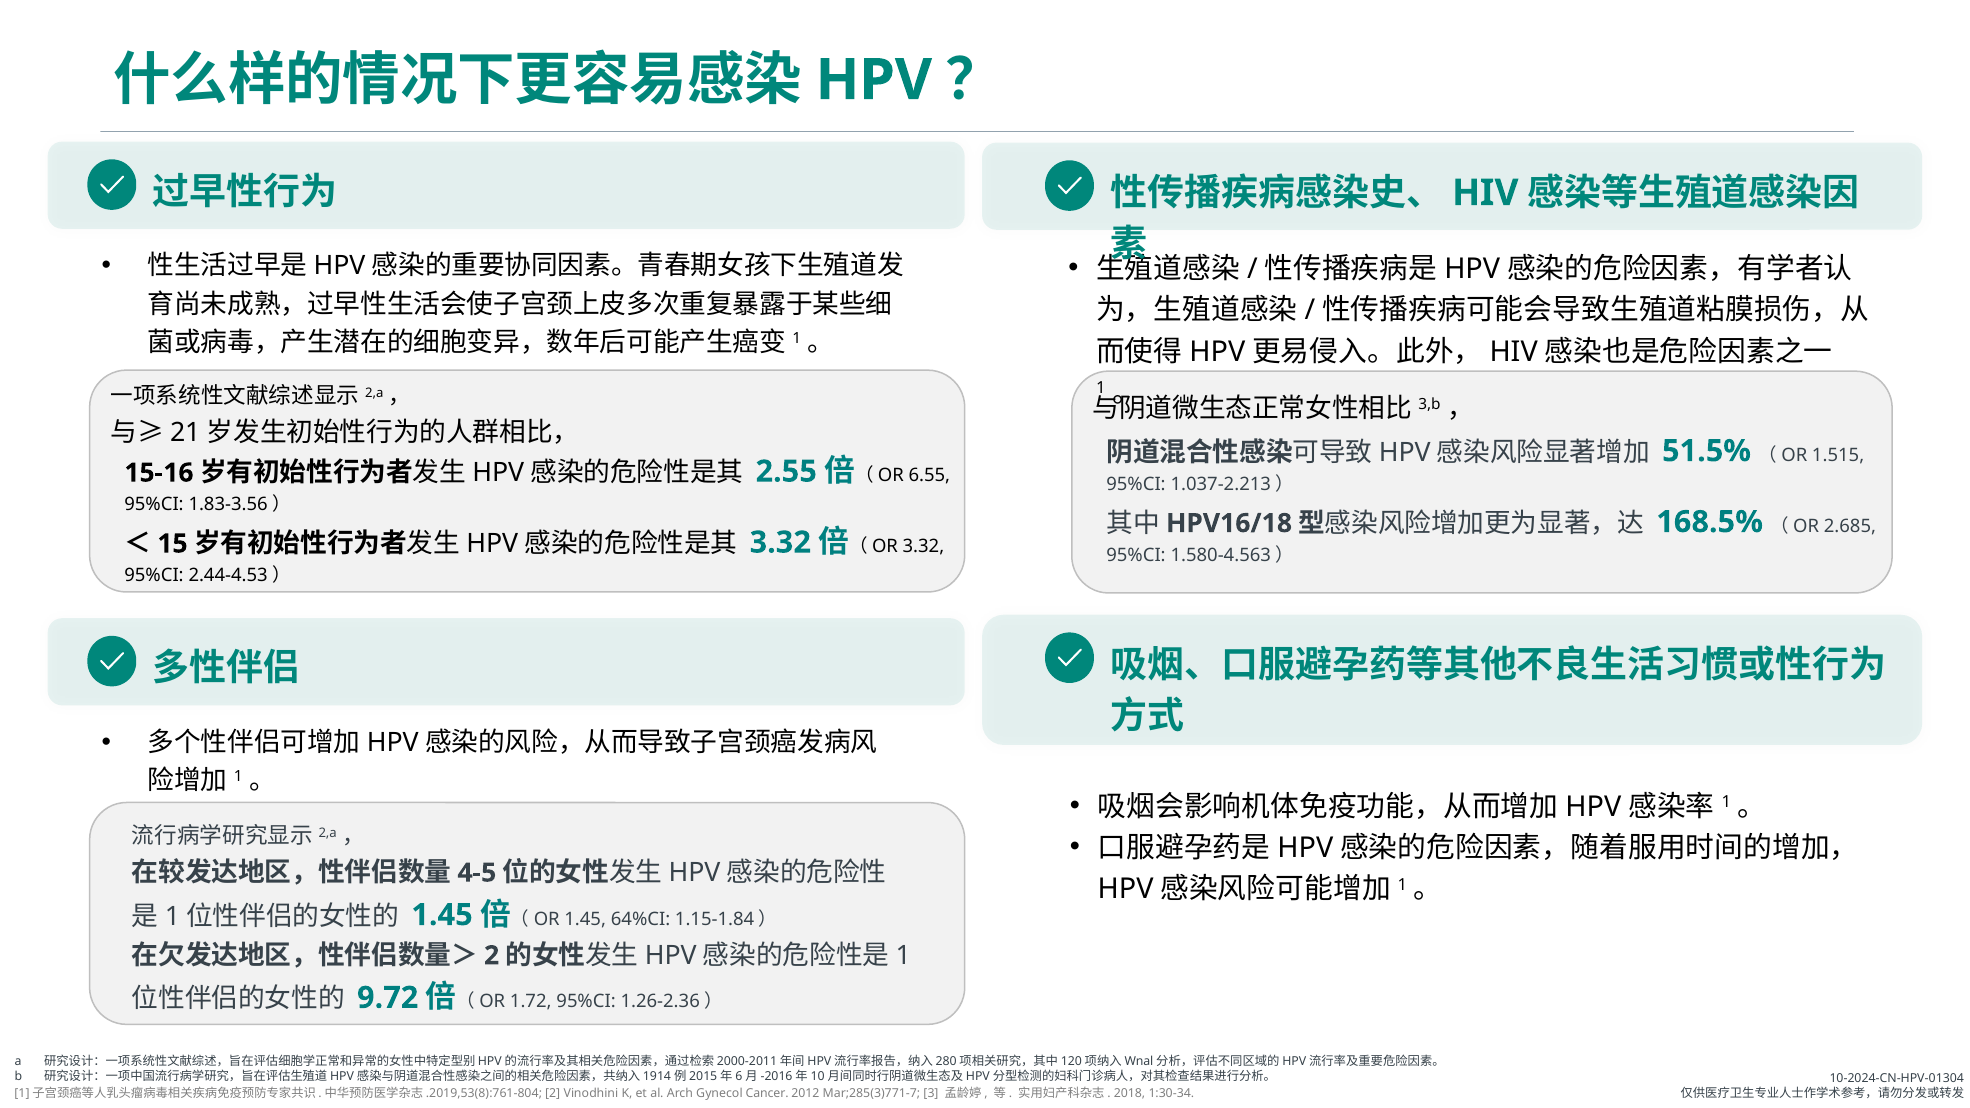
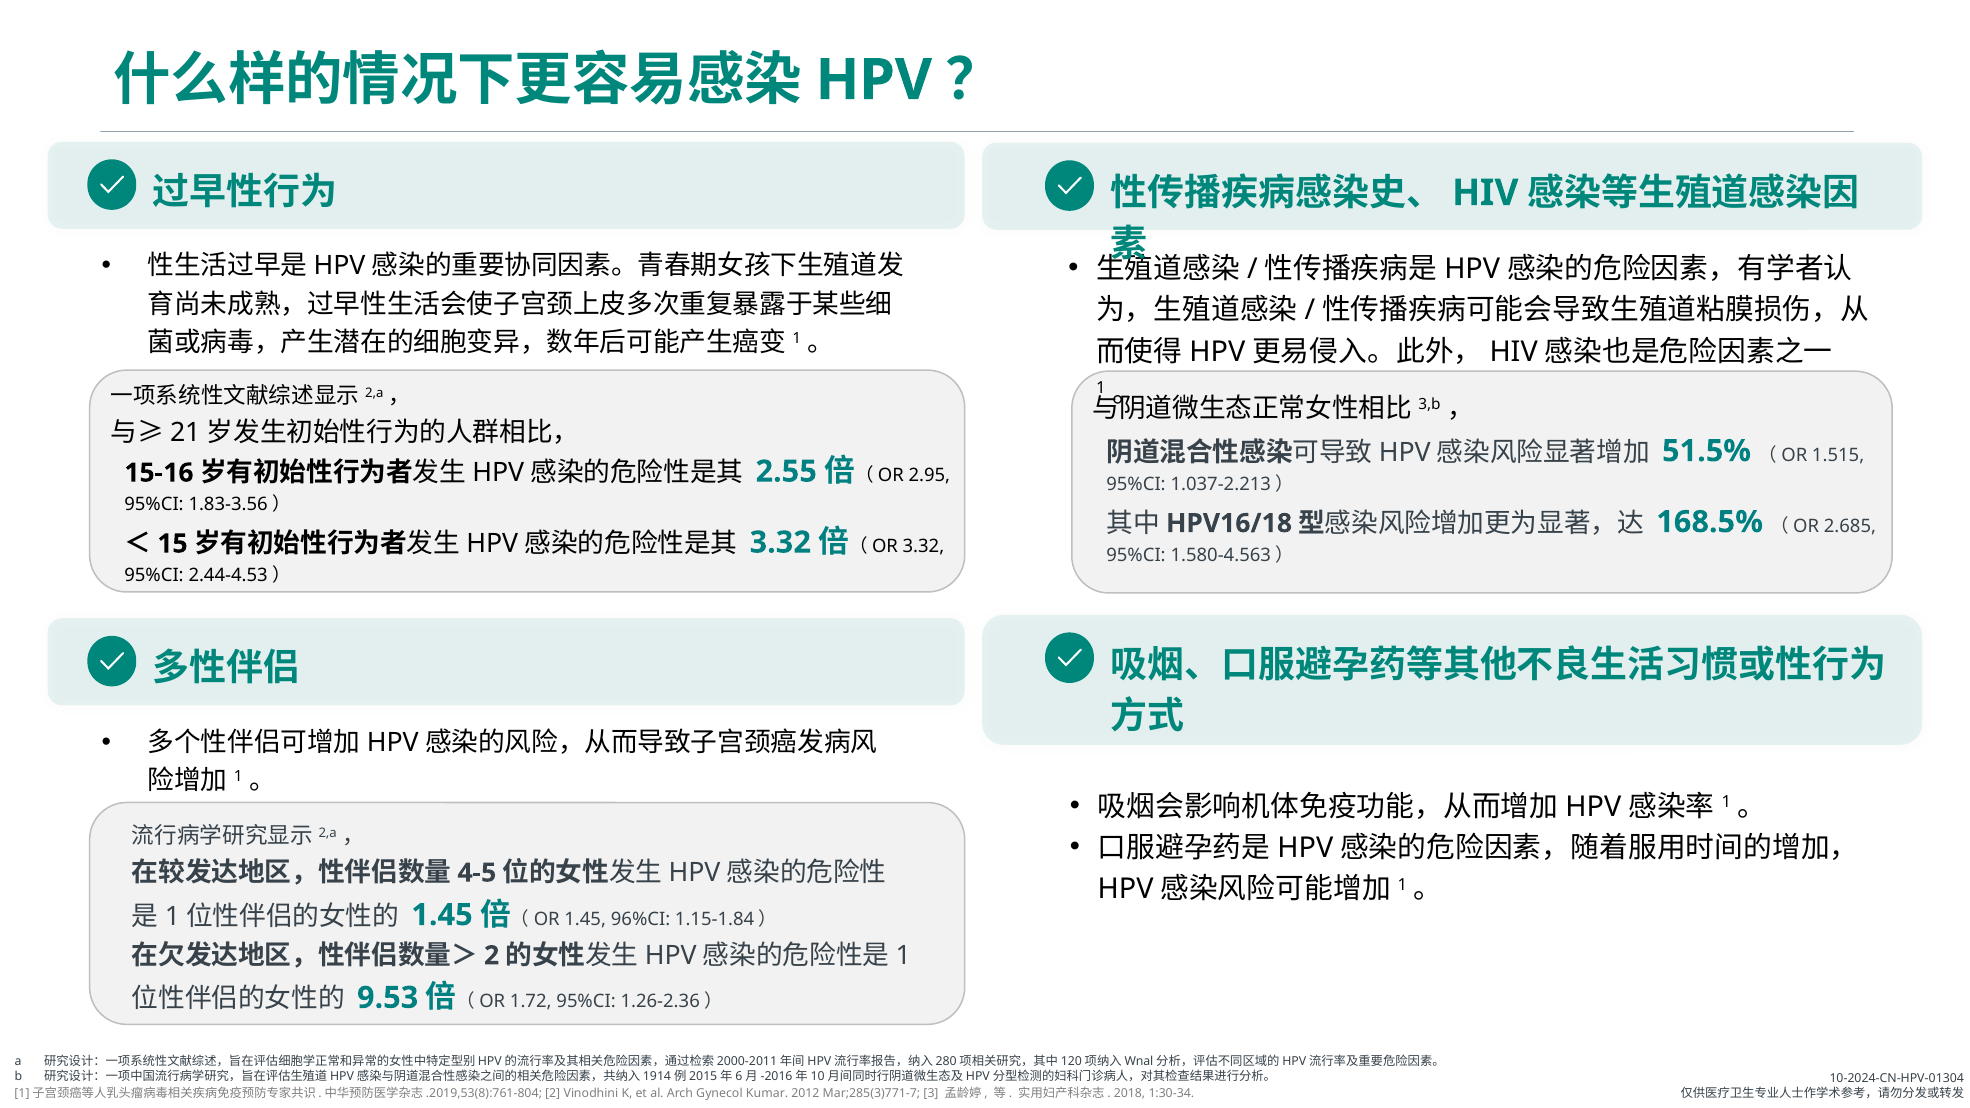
6.55: 6.55 -> 2.95
64%CI: 64%CI -> 96%CI
9.72: 9.72 -> 9.53
Cancer: Cancer -> Kumar
